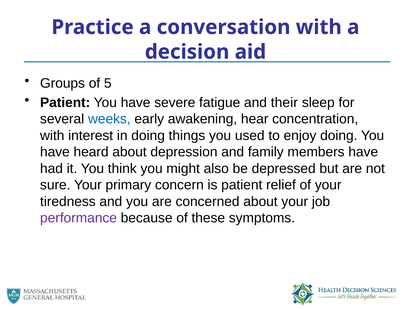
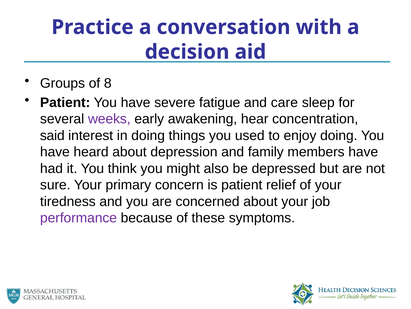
5: 5 -> 8
their: their -> care
weeks colour: blue -> purple
with at (52, 135): with -> said
